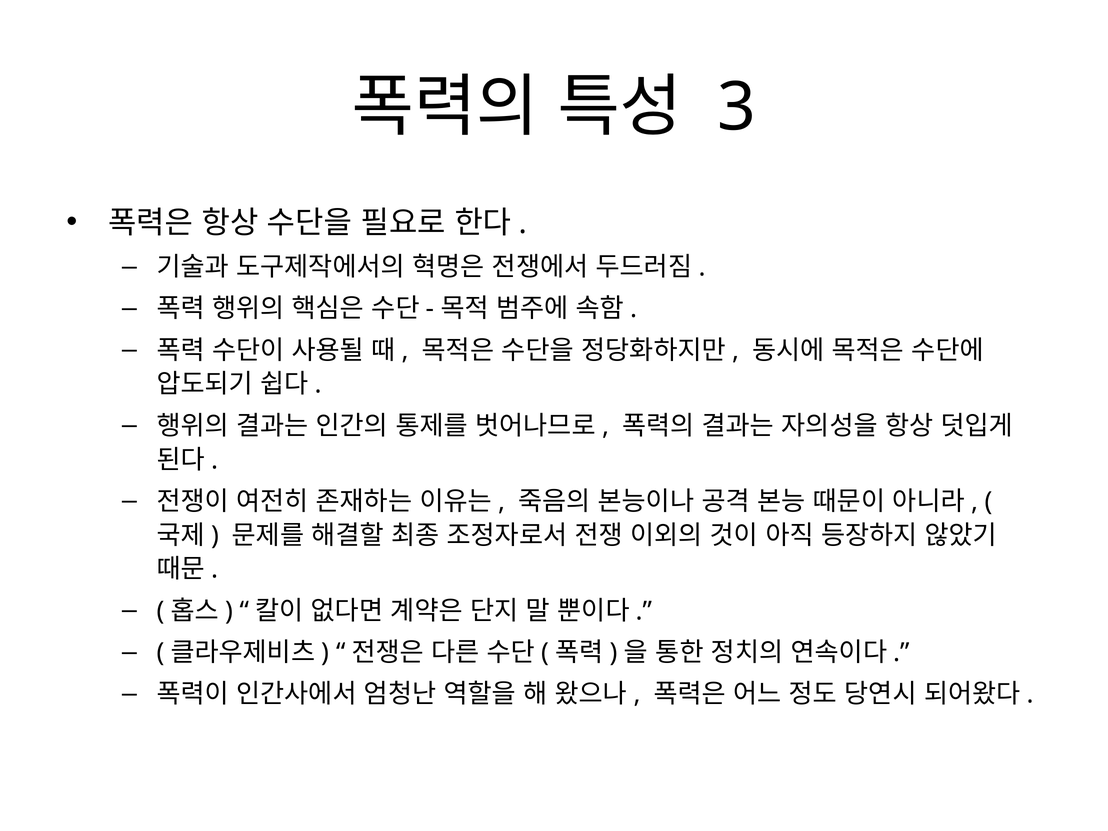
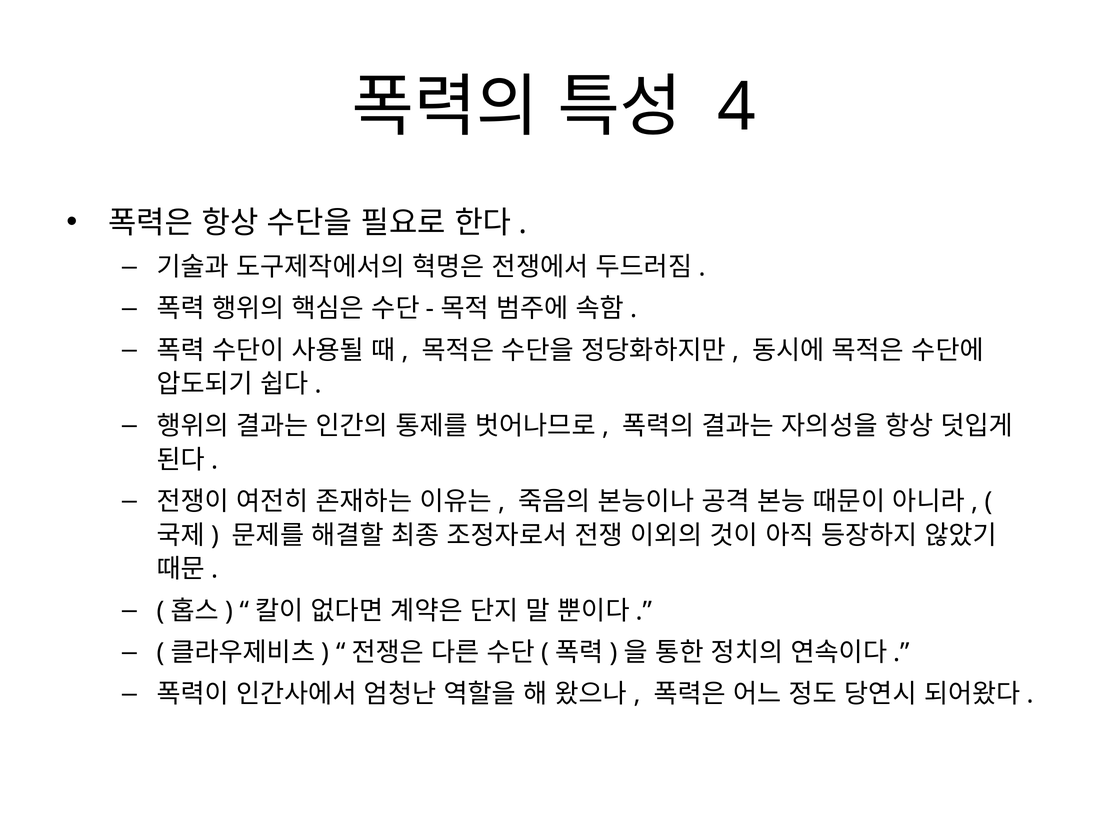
3: 3 -> 4
